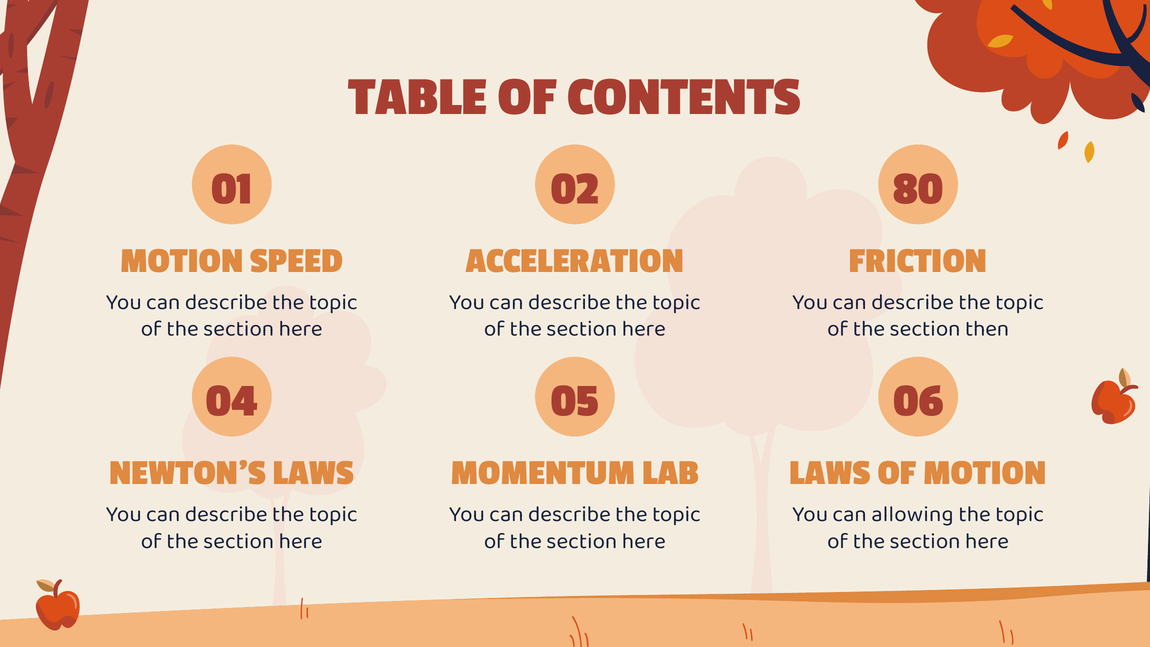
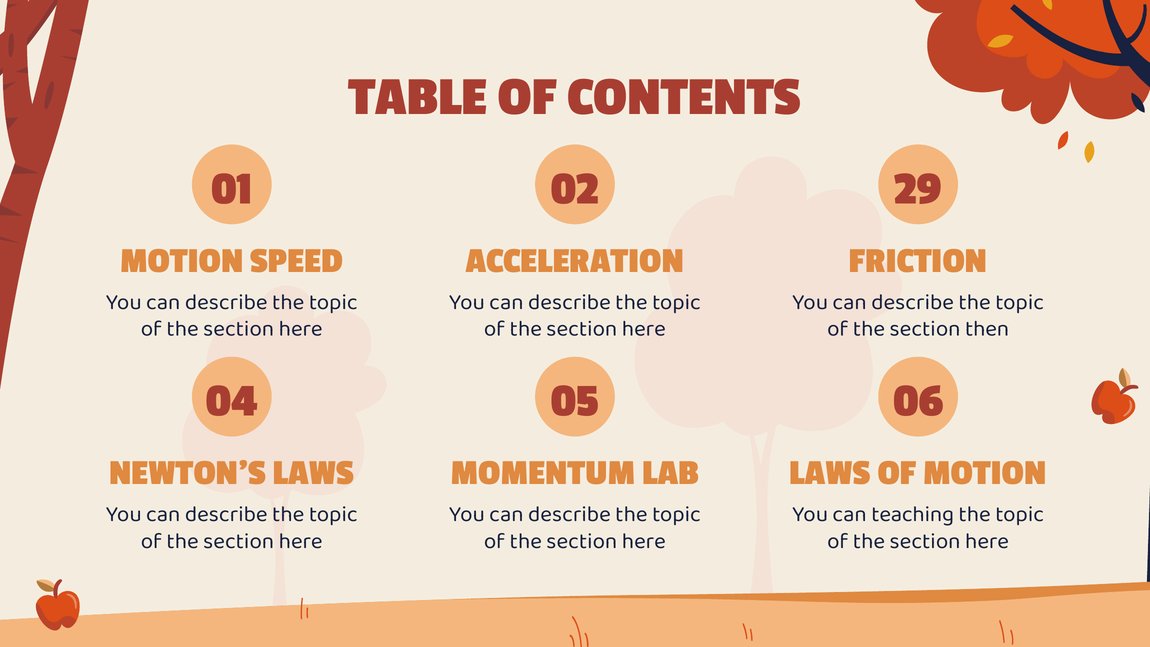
80: 80 -> 29
allowing: allowing -> teaching
